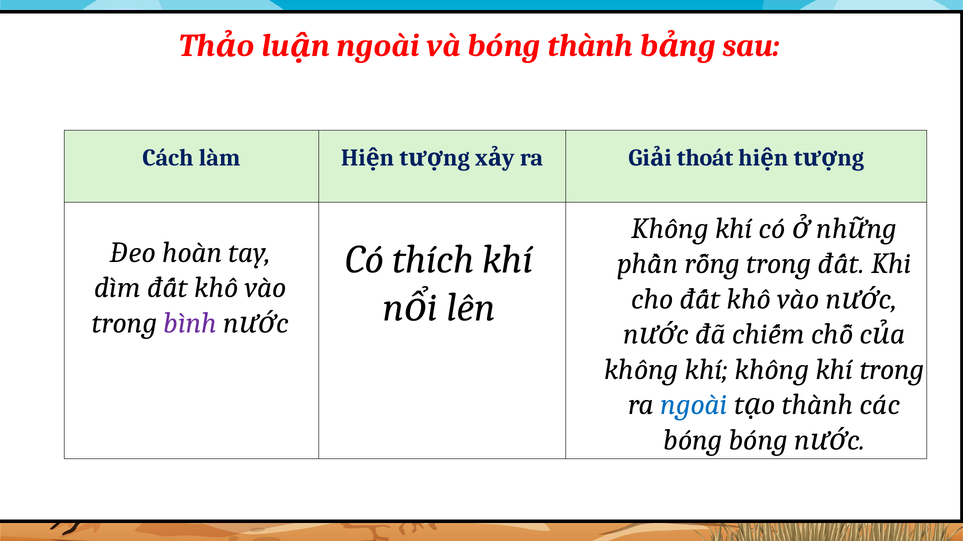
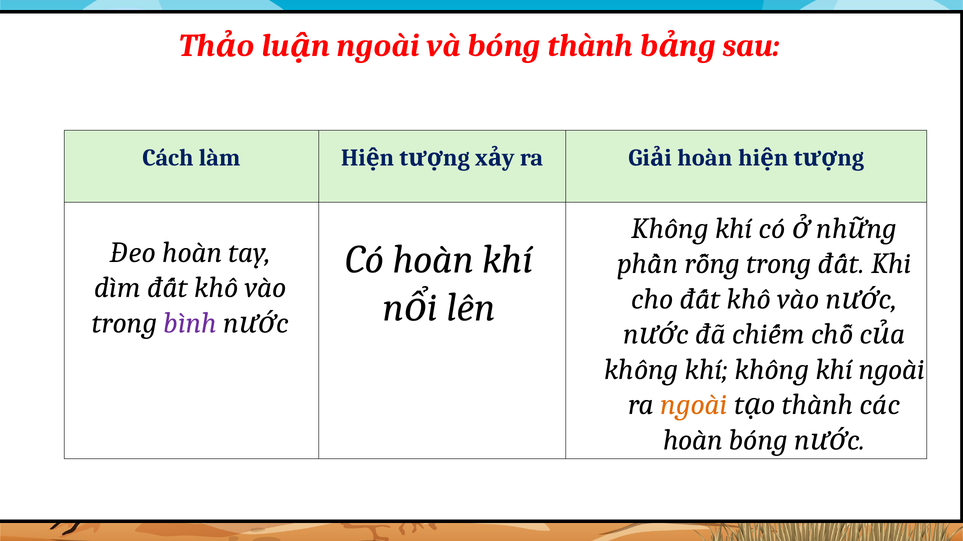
thoát at (705, 158): thoát -> hoàn
Có thích: thích -> hoàn
khí trong: trong -> ngoài
ngoài at (694, 405) colour: blue -> orange
bóng at (693, 440): bóng -> hoàn
